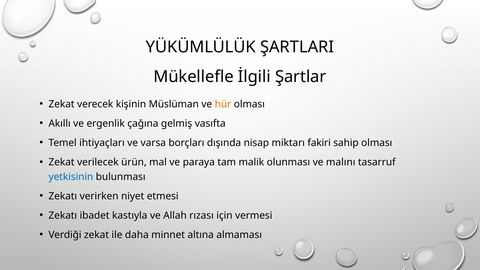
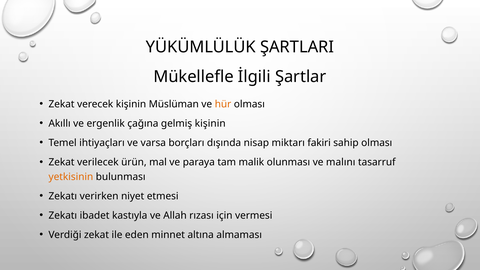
gelmiş vasıfta: vasıfta -> kişinin
yetkisinin colour: blue -> orange
daha: daha -> eden
